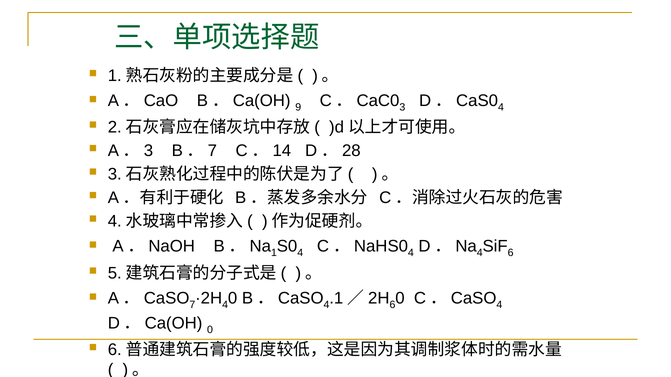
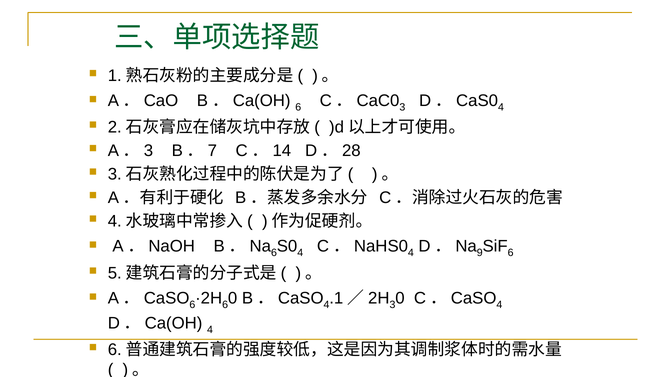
B．Ca(OH 9: 9 -> 6
1 at (274, 253): 1 -> 6
4 at (480, 253): 4 -> 9
7 at (192, 305): 7 -> 6
4 at (225, 305): 4 -> 6
6 at (392, 305): 6 -> 3
D．Ca(OH 0: 0 -> 4
